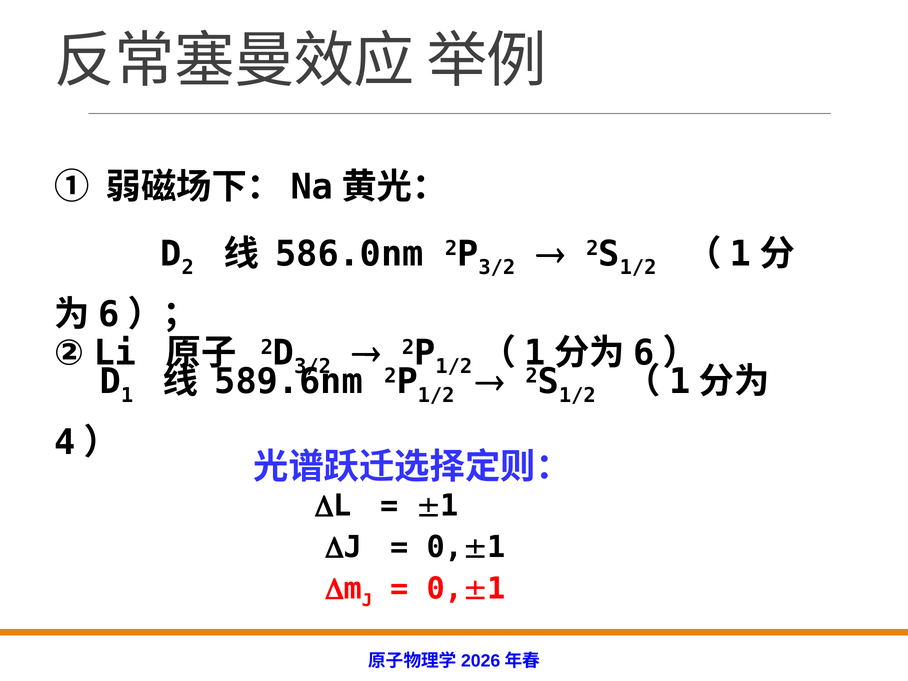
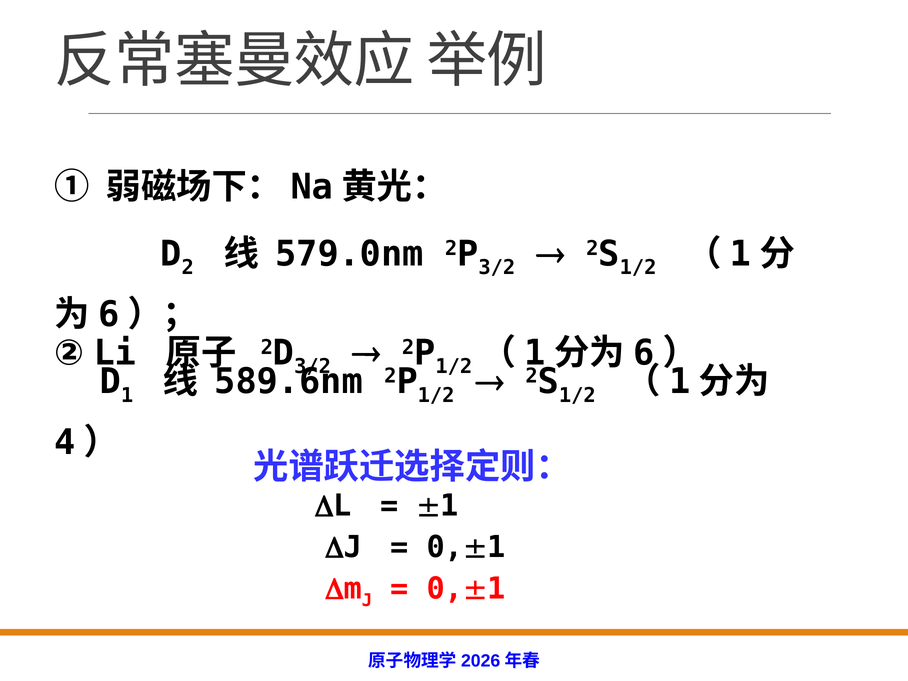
586.0nm: 586.0nm -> 579.0nm
